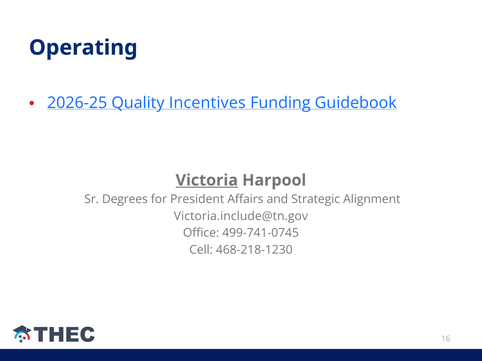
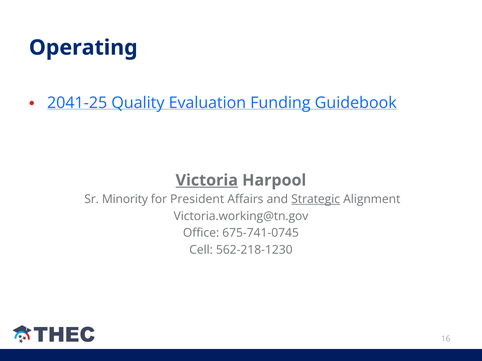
2026-25: 2026-25 -> 2041-25
Incentives: Incentives -> Evaluation
Degrees: Degrees -> Minority
Strategic underline: none -> present
Victoria.include@tn.gov: Victoria.include@tn.gov -> Victoria.working@tn.gov
499-741-0745: 499-741-0745 -> 675-741-0745
468-218-1230: 468-218-1230 -> 562-218-1230
